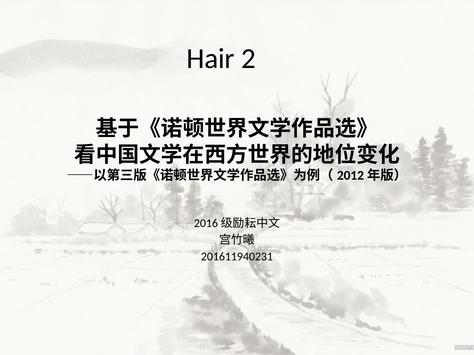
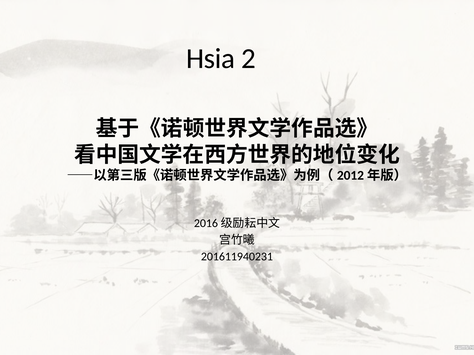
Hair: Hair -> Hsia
